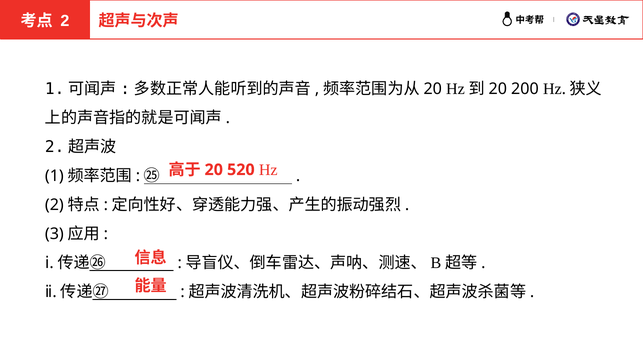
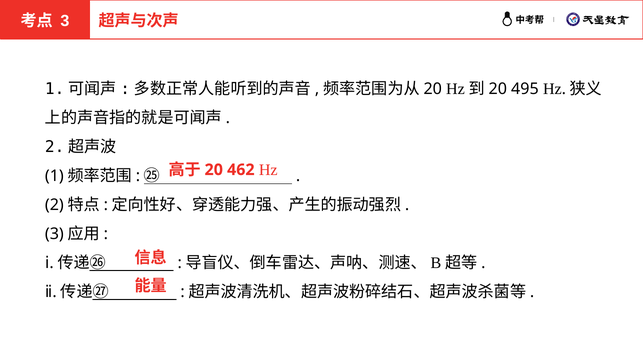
2 at (65, 21): 2 -> 3
200: 200 -> 495
520: 520 -> 462
